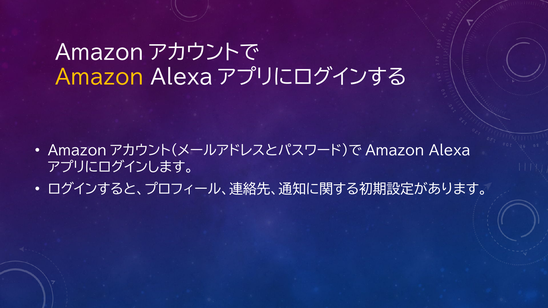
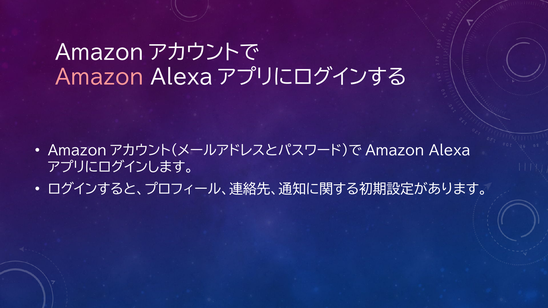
Amazon colour: yellow -> pink
